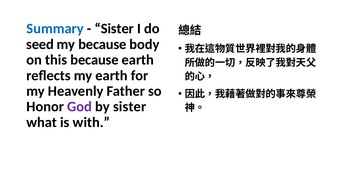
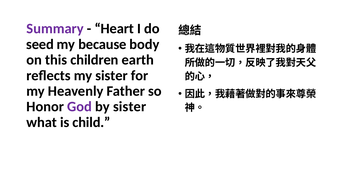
Summary colour: blue -> purple
Sister at (114, 29): Sister -> Heart
this because: because -> children
my earth: earth -> sister
with: with -> child
